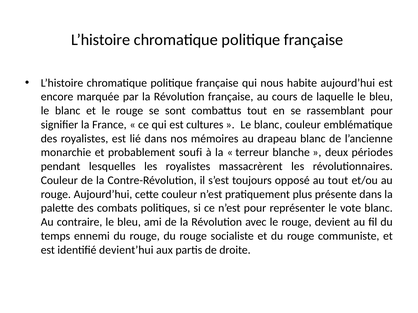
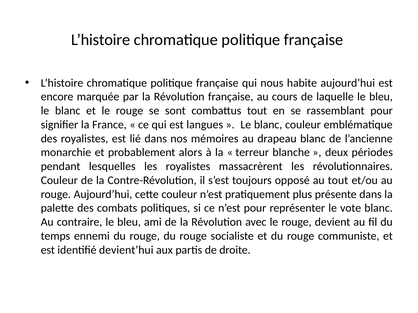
cultures: cultures -> langues
soufi: soufi -> alors
